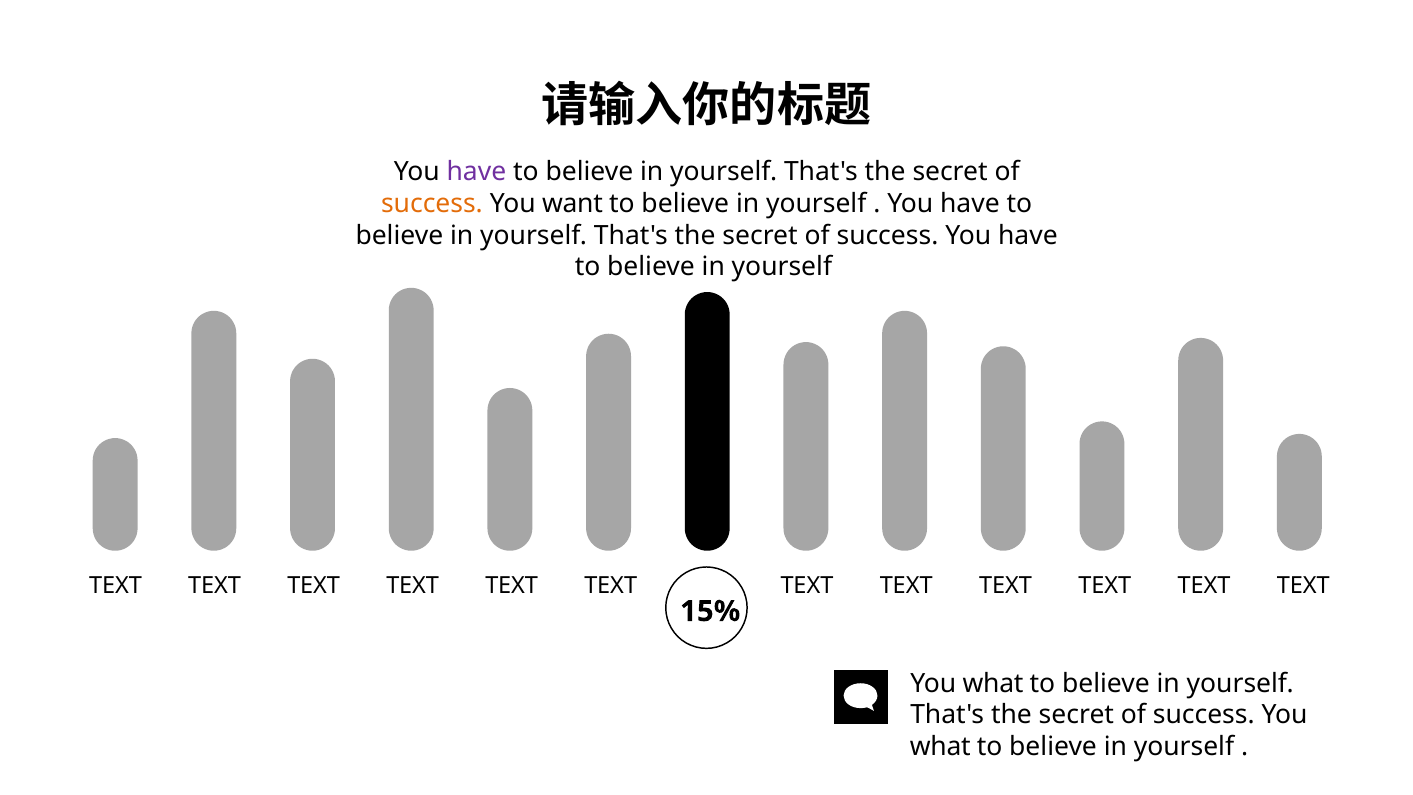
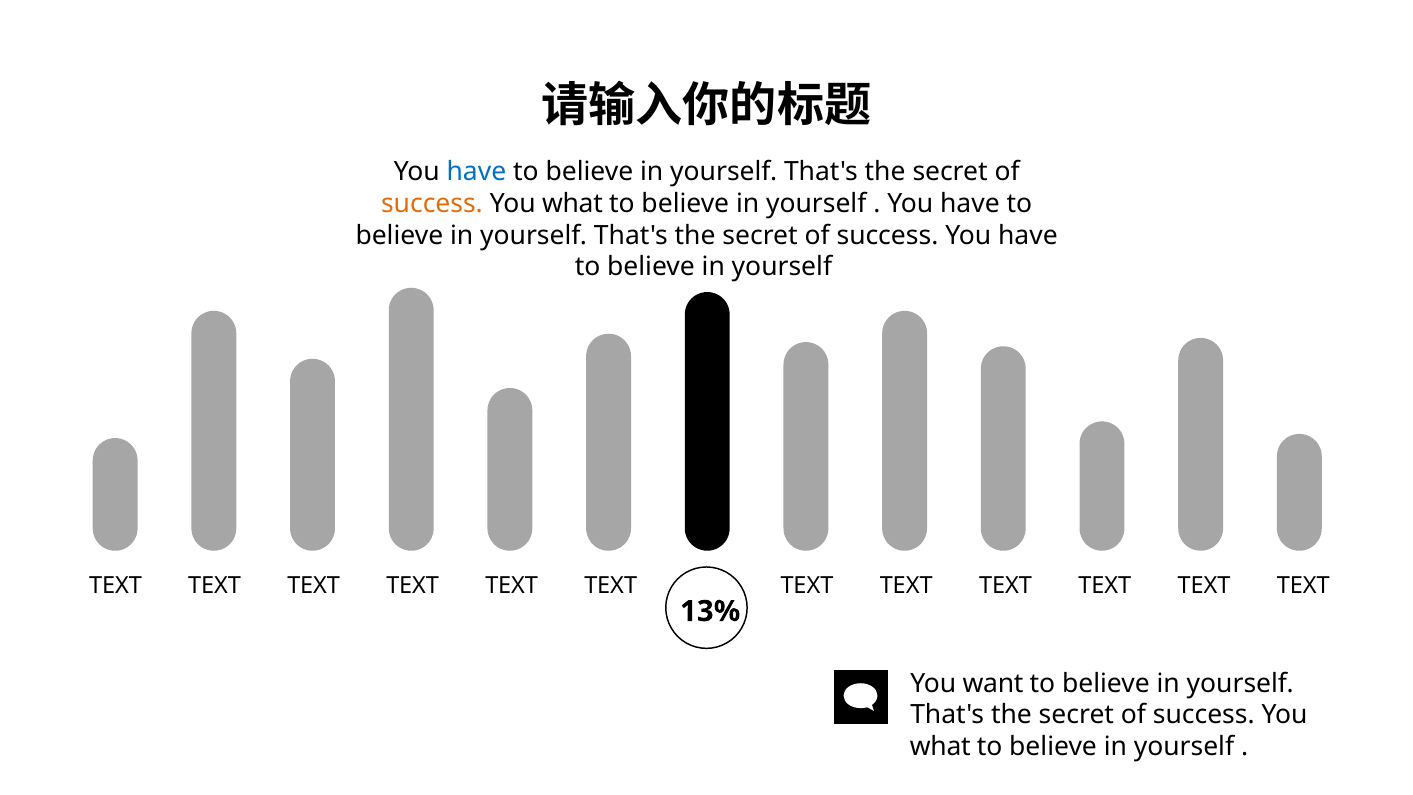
have at (476, 172) colour: purple -> blue
want at (572, 204): want -> what
15%: 15% -> 13%
what at (993, 683): what -> want
